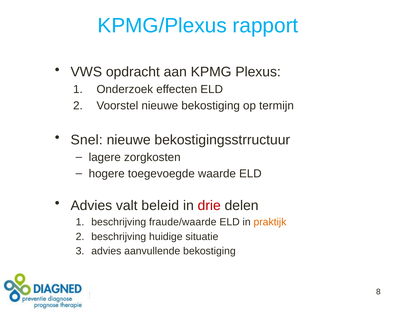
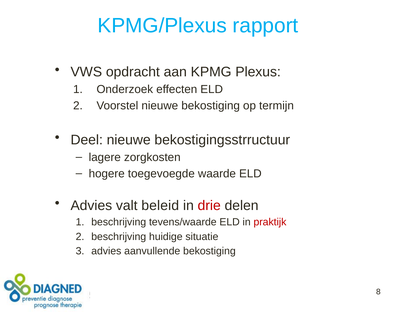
Snel: Snel -> Deel
fraude/waarde: fraude/waarde -> tevens/waarde
praktijk colour: orange -> red
